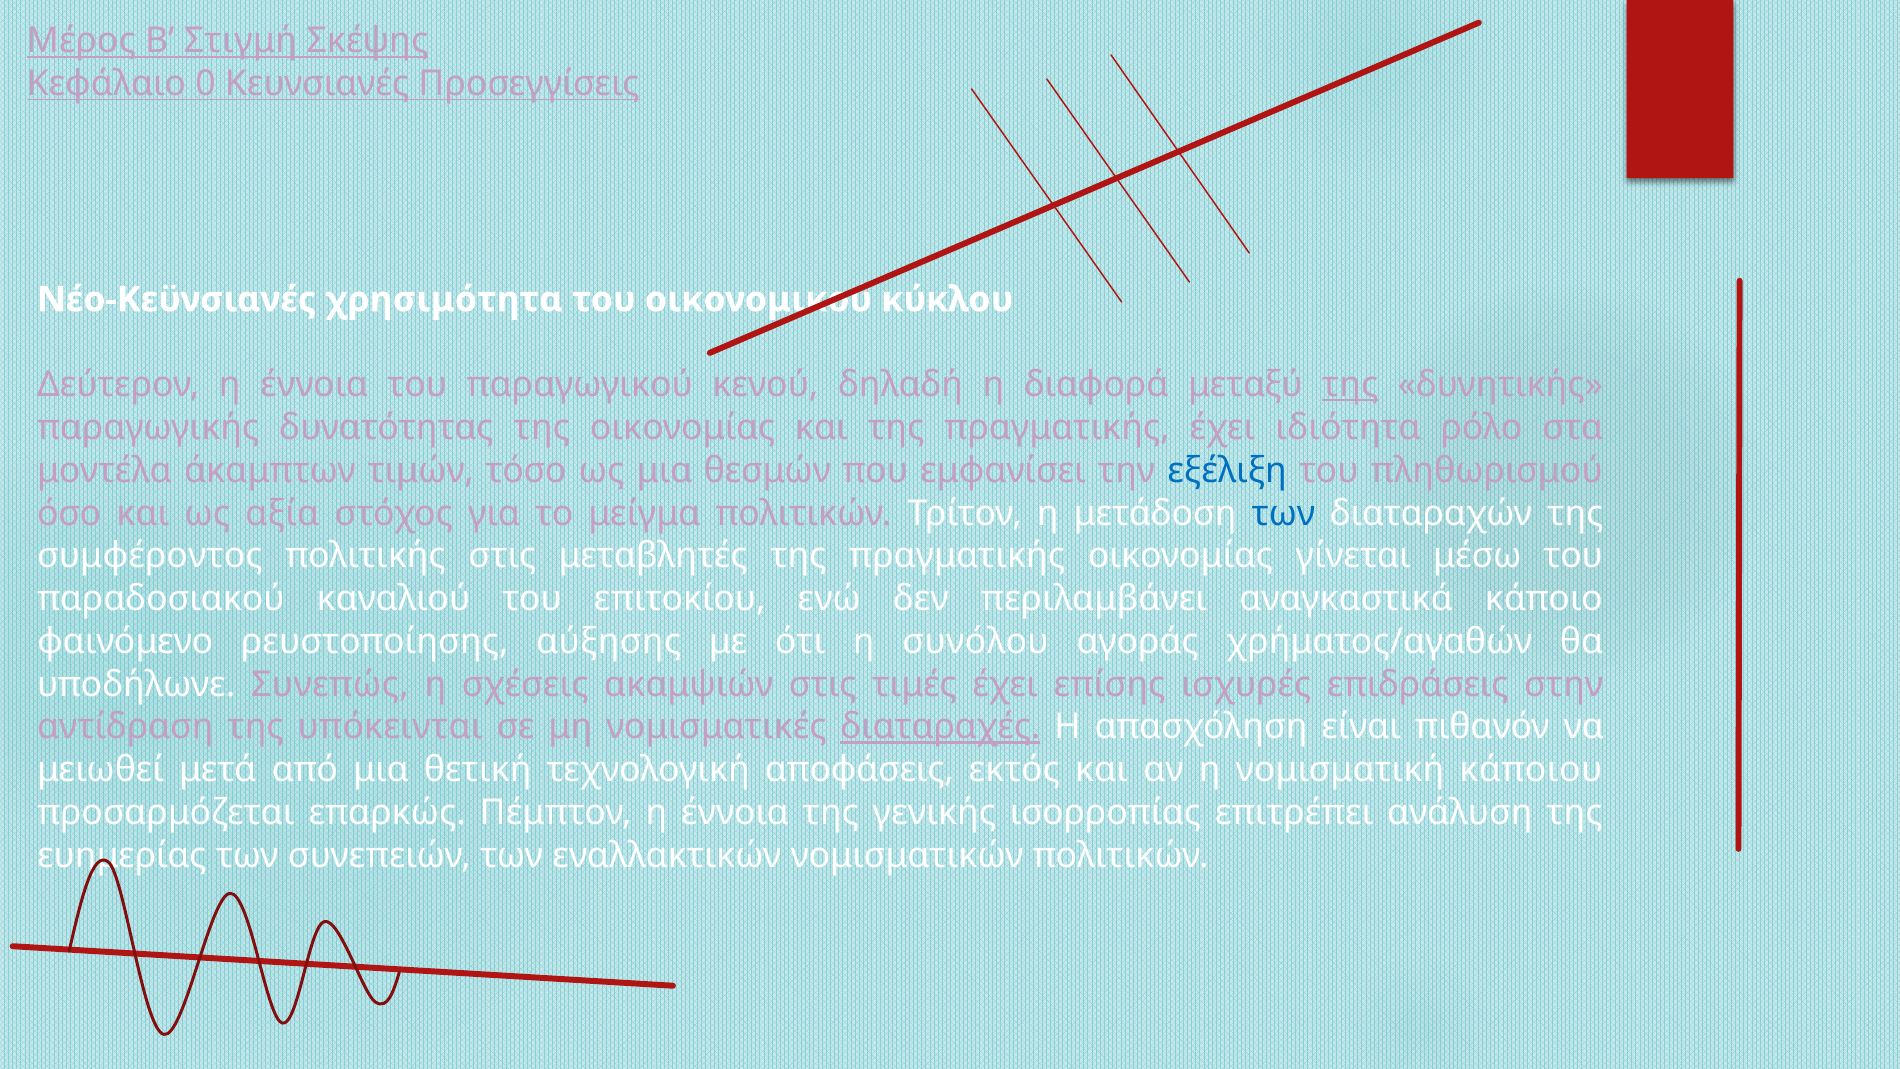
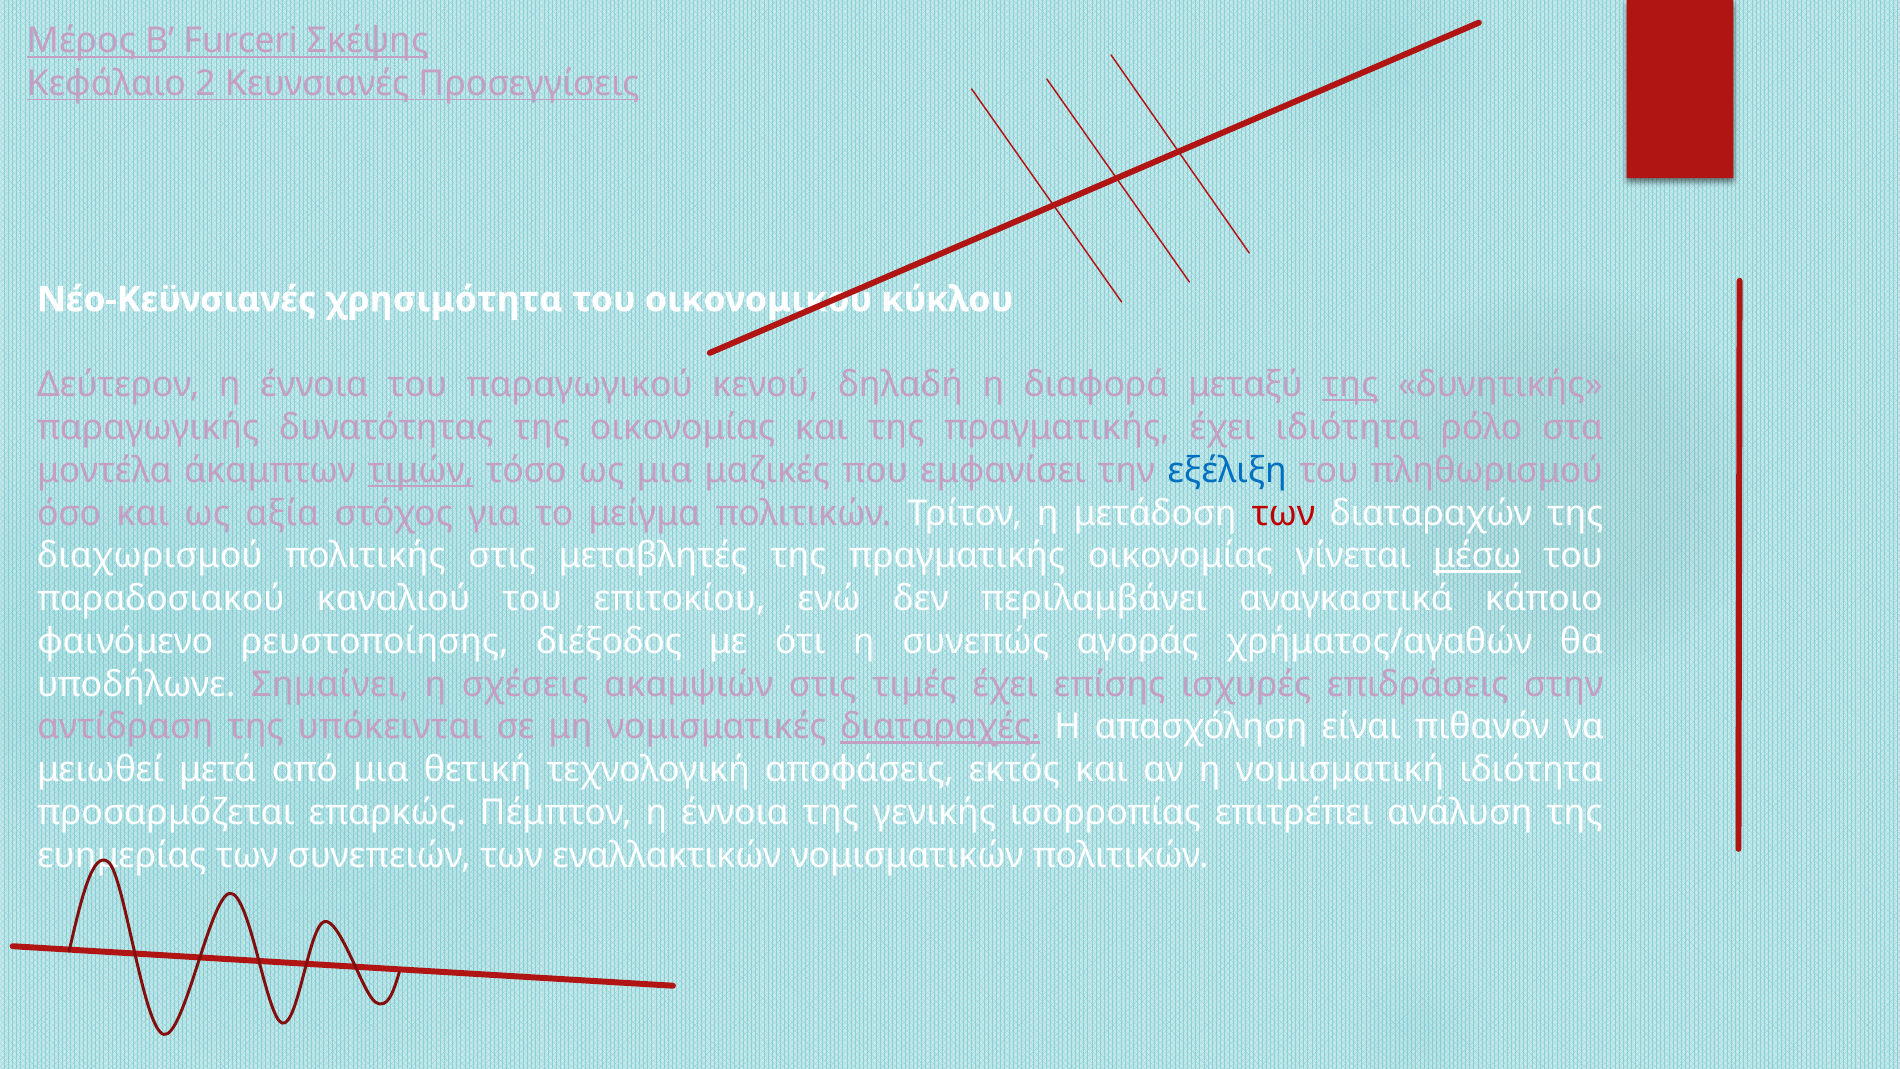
Στιγμή: Στιγμή -> Furceri
0: 0 -> 2
τιμών underline: none -> present
θεσμών: θεσμών -> μαζικές
των at (1283, 513) colour: blue -> red
συμφέροντος: συμφέροντος -> διαχωρισμού
μέσω underline: none -> present
αύξησης: αύξησης -> διέξοδος
συνόλου: συνόλου -> συνεπώς
Συνεπώς: Συνεπώς -> Σημαίνει
νομισματική κάποιου: κάποιου -> ιδιότητα
